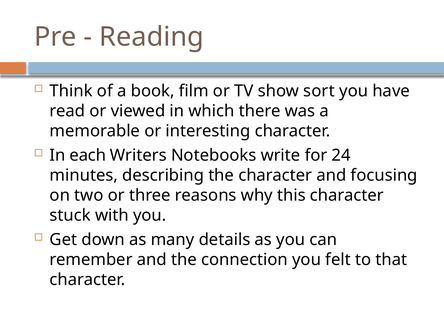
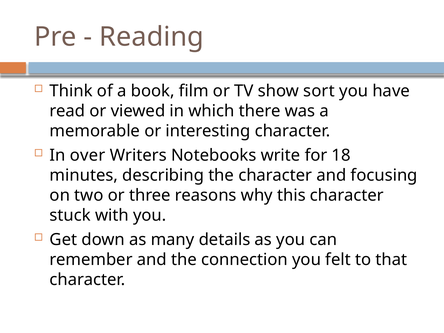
each: each -> over
24: 24 -> 18
